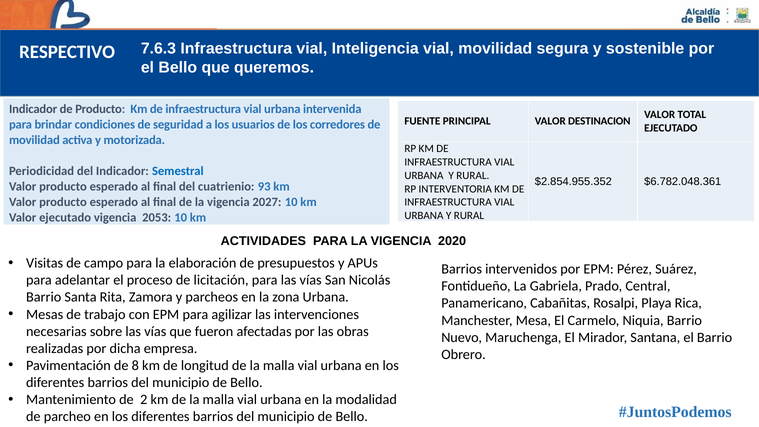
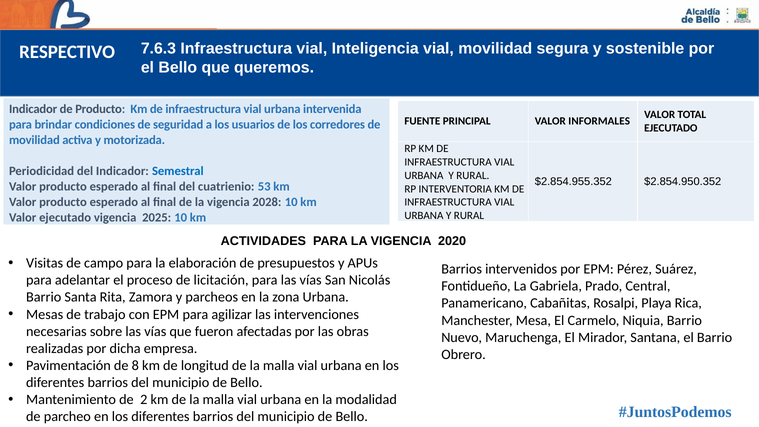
DESTINACION: DESTINACION -> INFORMALES
$6.782.048.361: $6.782.048.361 -> $2.854.950.352
93: 93 -> 53
2027: 2027 -> 2028
2053: 2053 -> 2025
